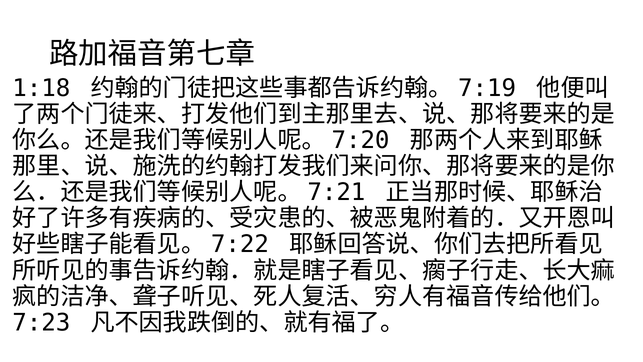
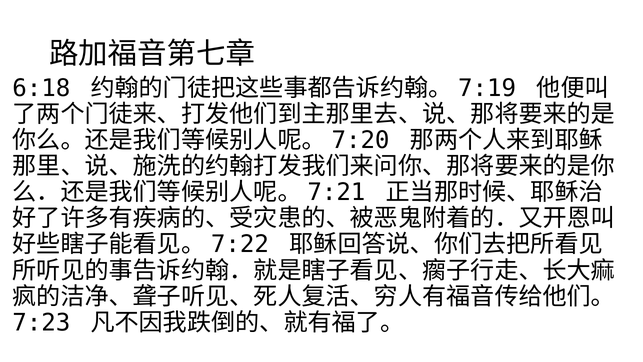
1:18: 1:18 -> 6:18
